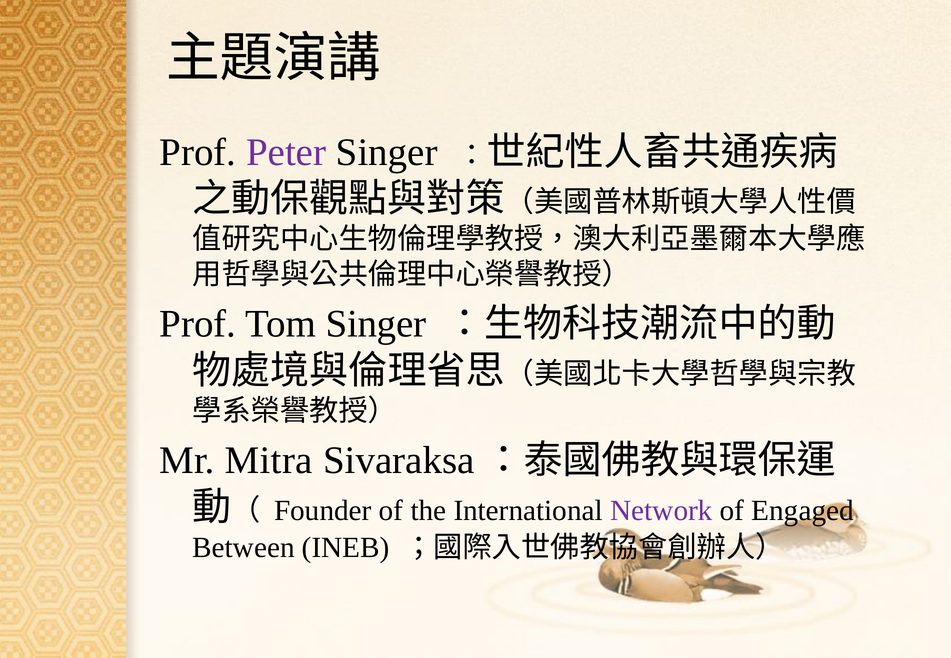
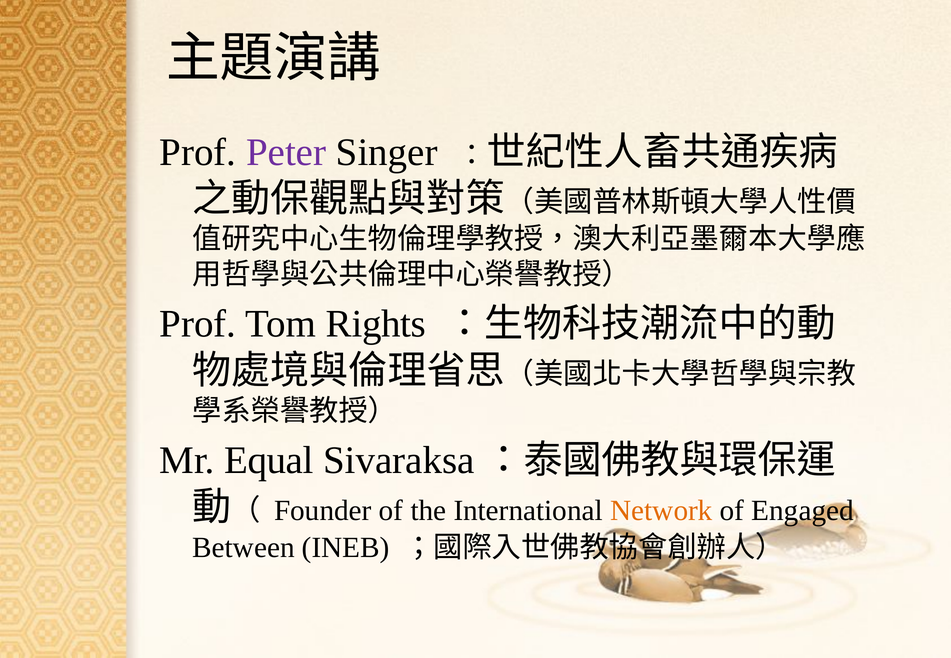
Tom Singer: Singer -> Rights
Mitra: Mitra -> Equal
Network colour: purple -> orange
